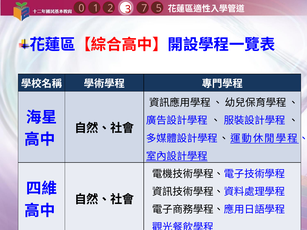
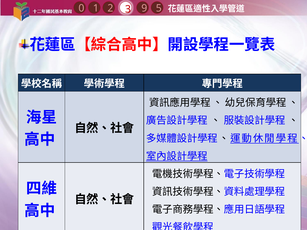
7: 7 -> 9
